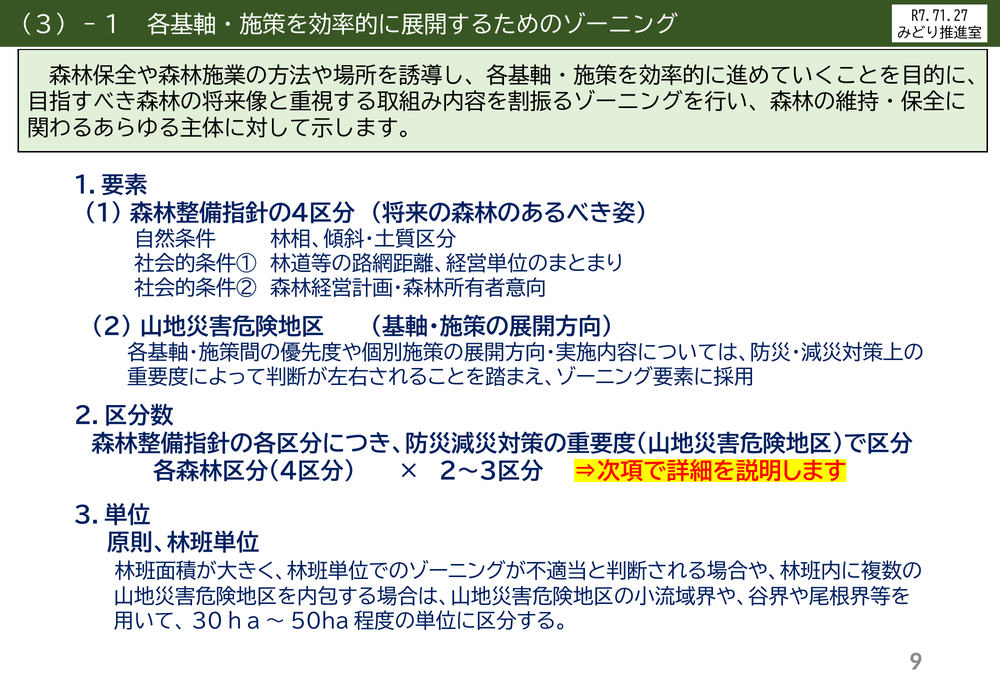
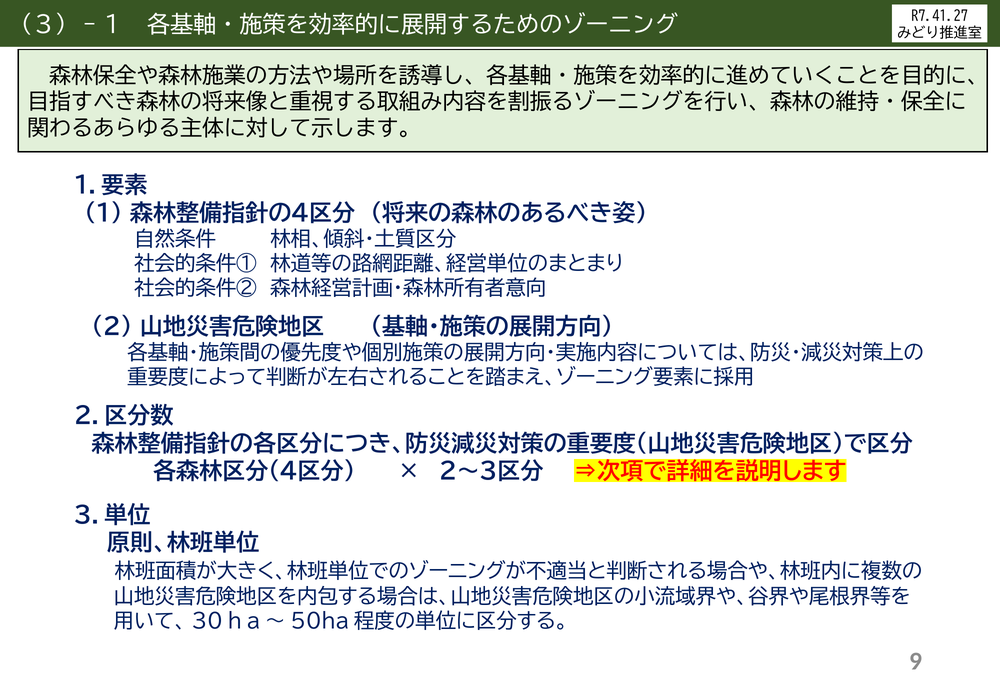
R7.71.27: R7.71.27 -> R7.41.27
